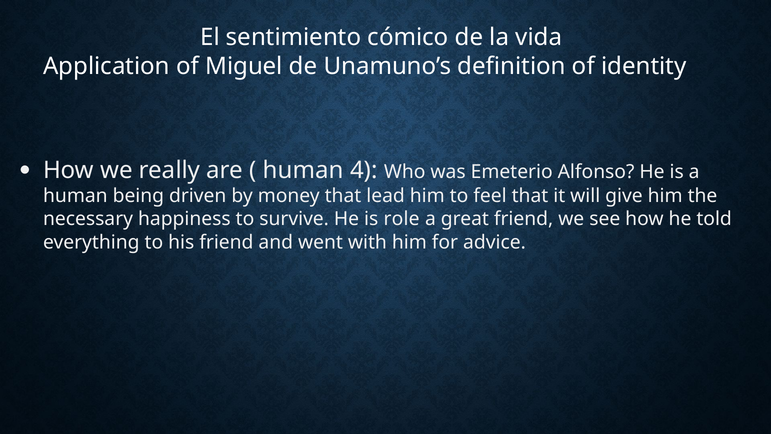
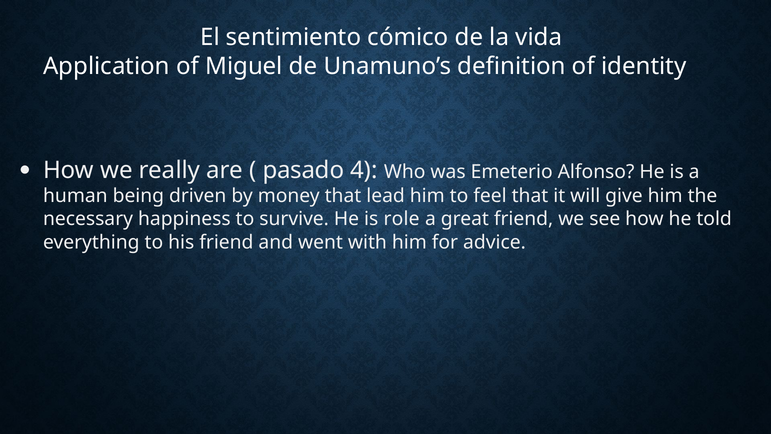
human at (303, 170): human -> pasado
